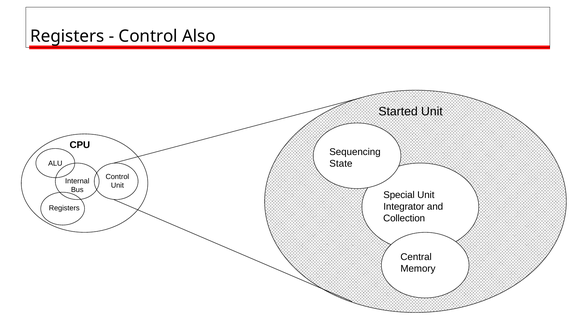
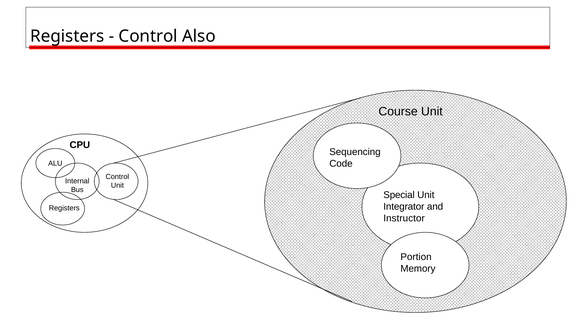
Started: Started -> Course
State: State -> Code
Collection: Collection -> Instructor
Central: Central -> Portion
